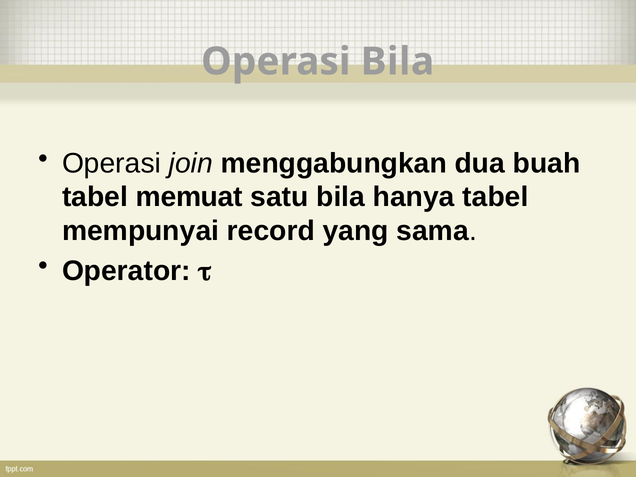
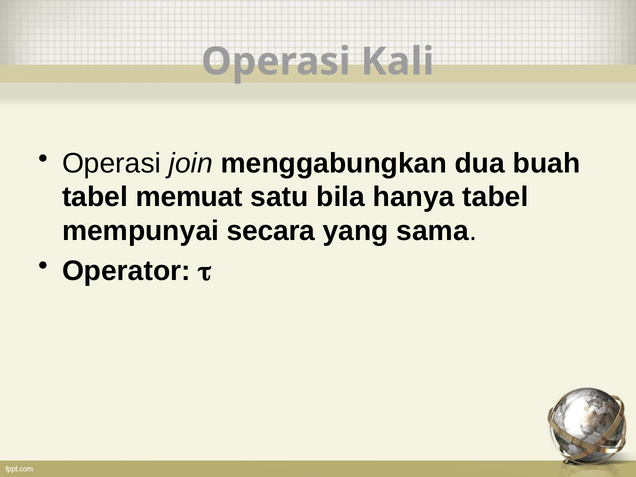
Operasi Bila: Bila -> Kali
record: record -> secara
